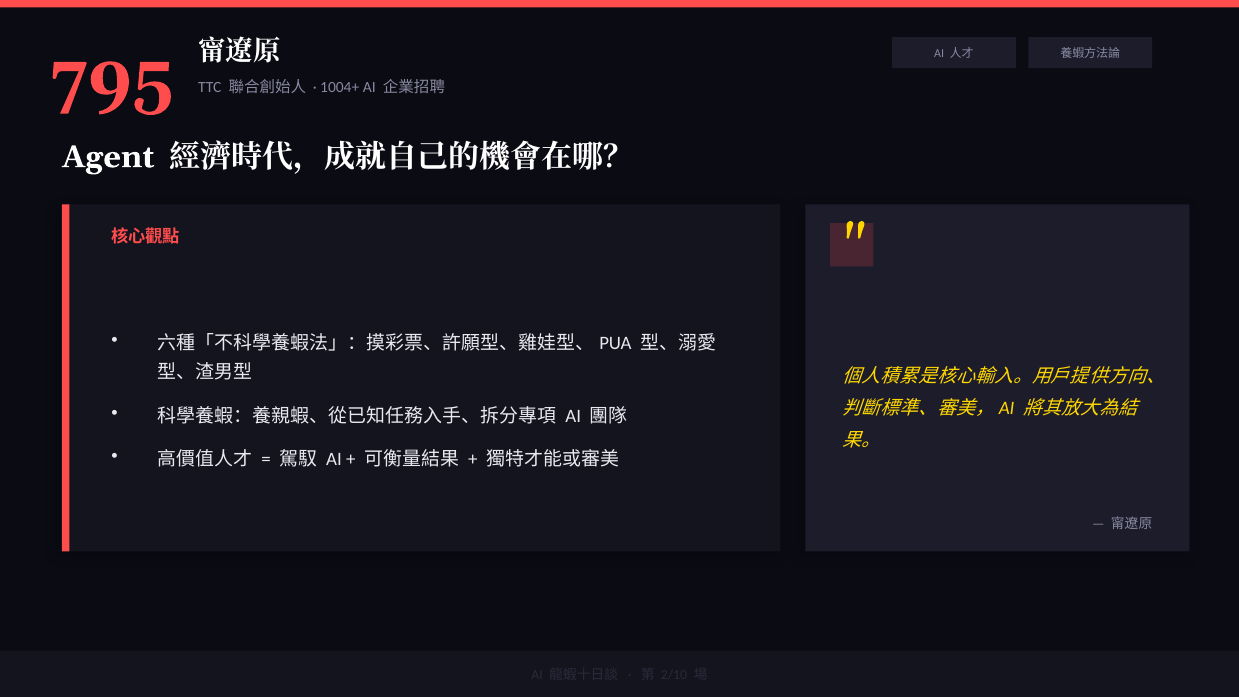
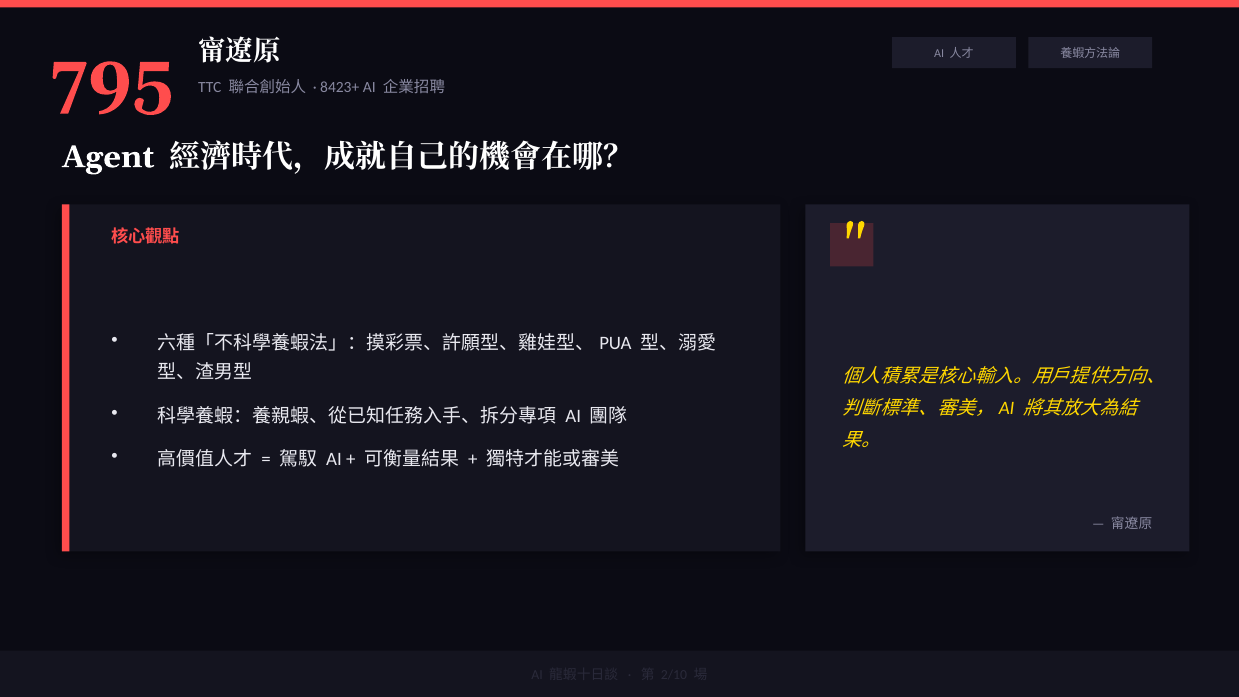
1004+: 1004+ -> 8423+
